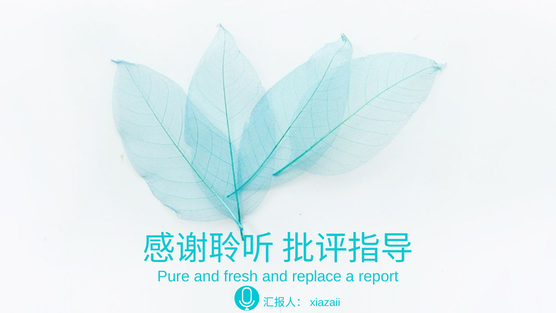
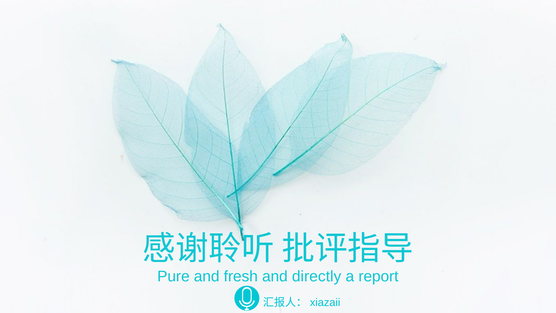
replace: replace -> directly
